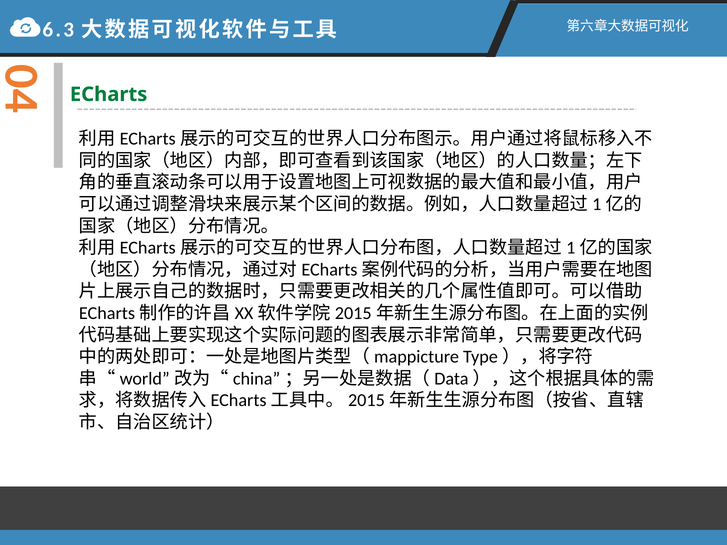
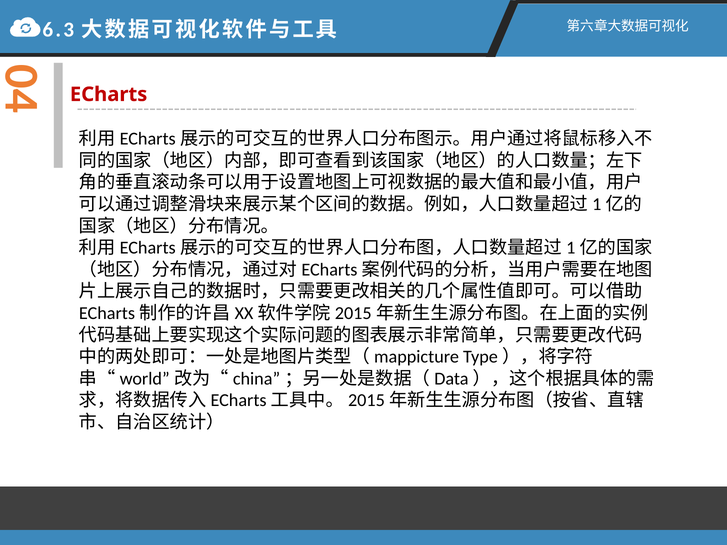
ECharts colour: green -> red
